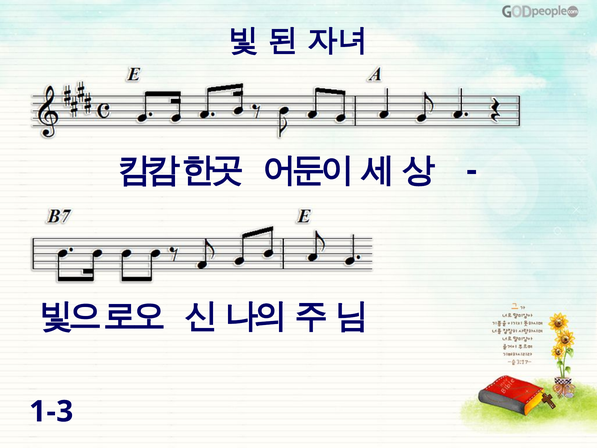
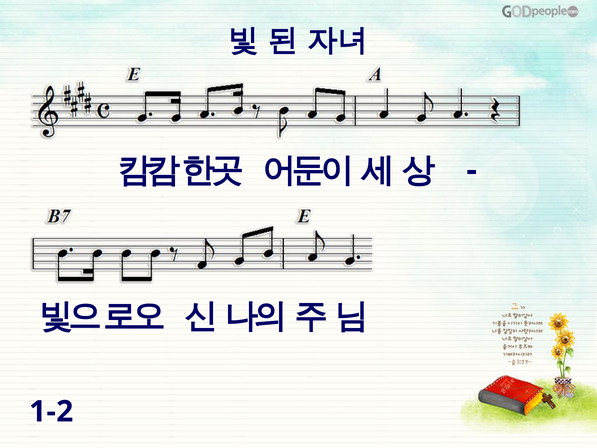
1-3: 1-3 -> 1-2
